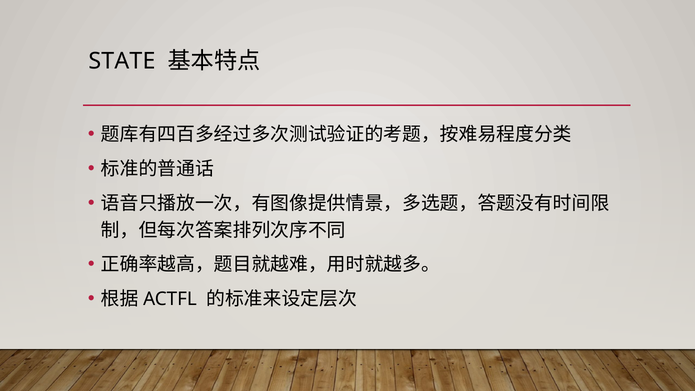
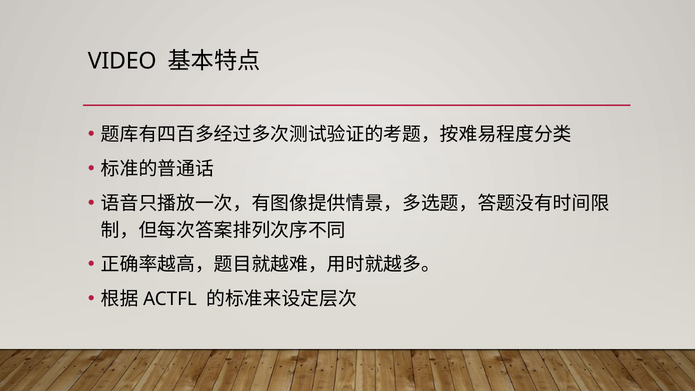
STATE: STATE -> VIDEO
